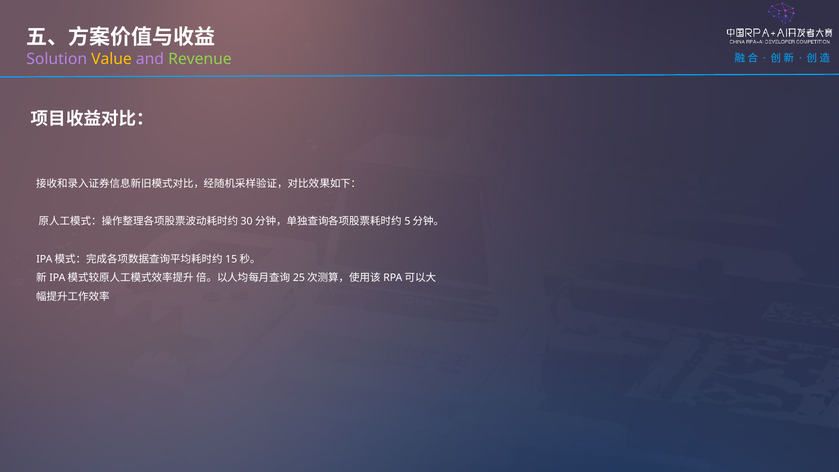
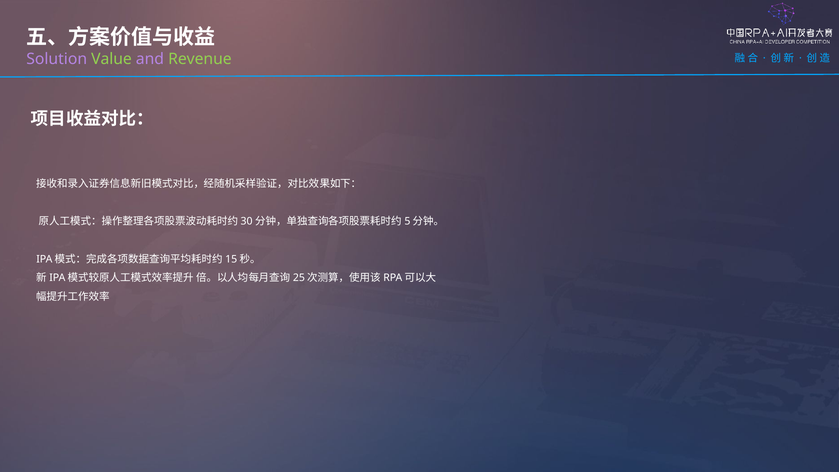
Value colour: yellow -> light green
